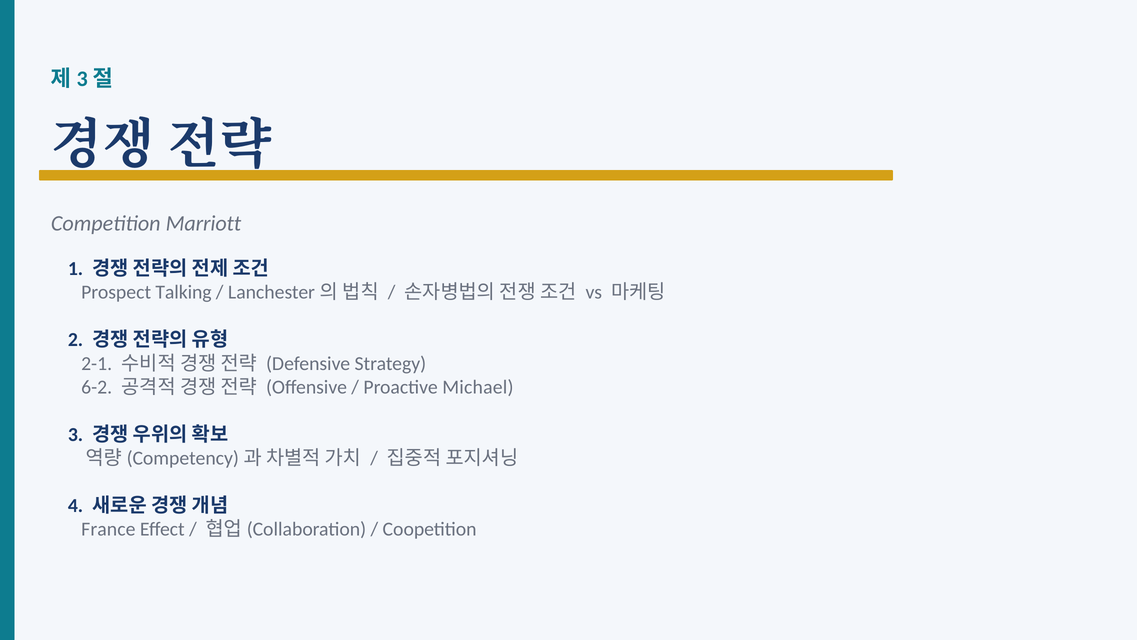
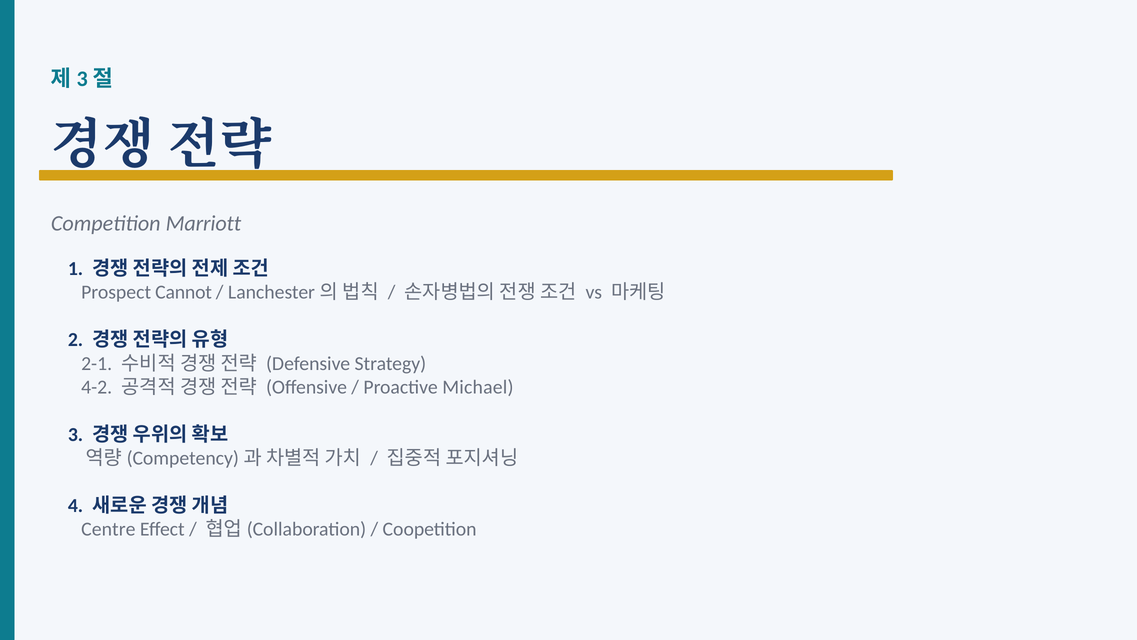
Talking: Talking -> Cannot
6-2: 6-2 -> 4-2
France: France -> Centre
